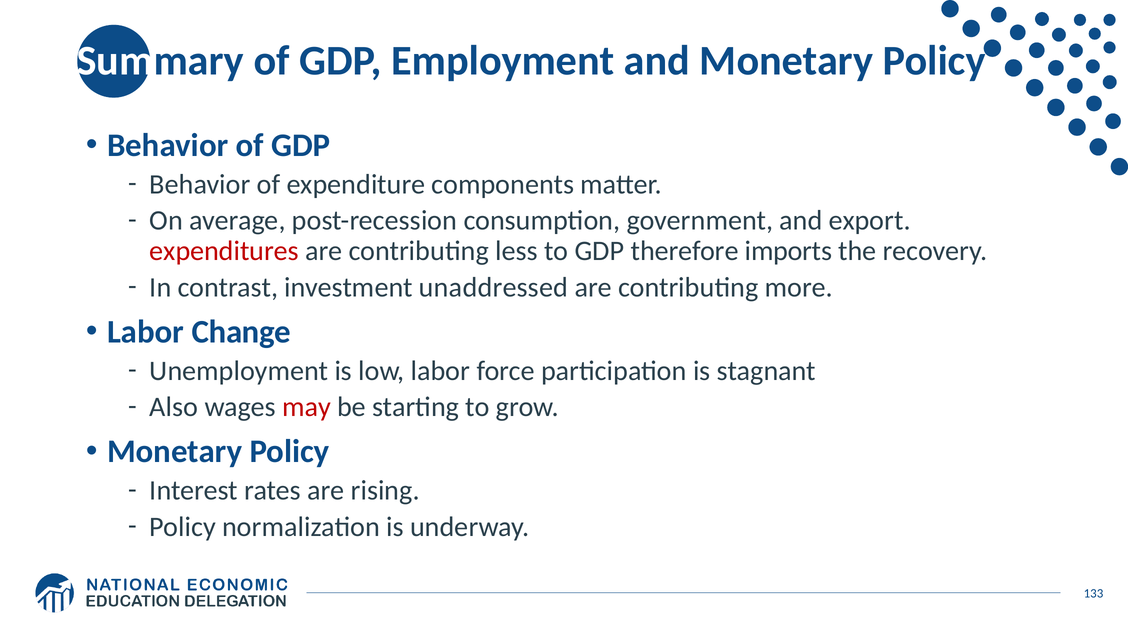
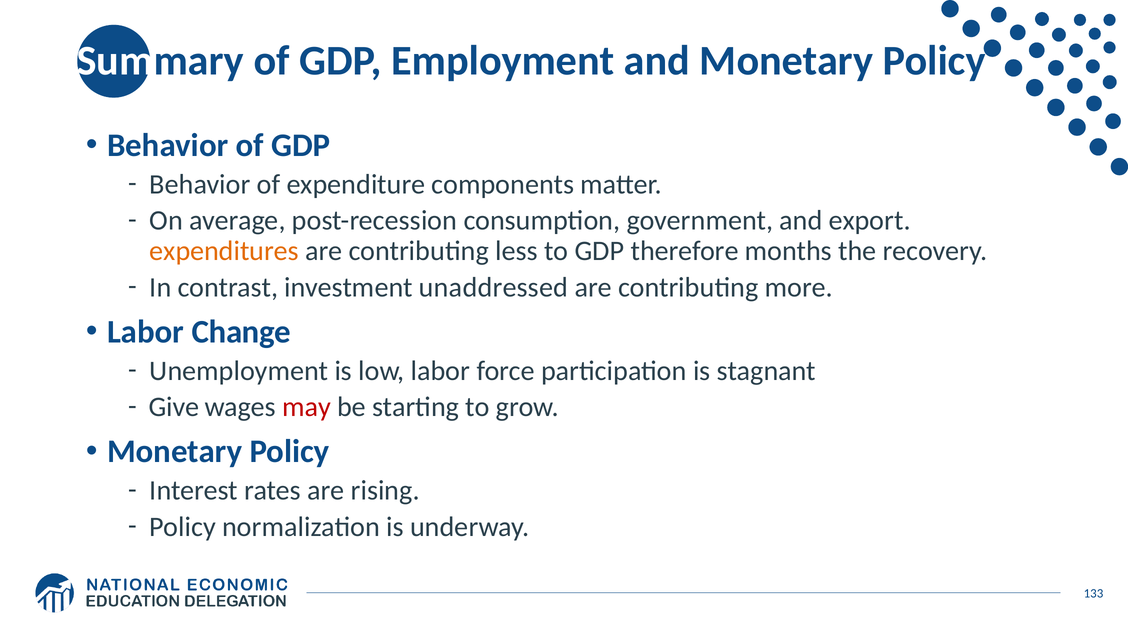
expenditures colour: red -> orange
imports: imports -> months
Also: Also -> Give
